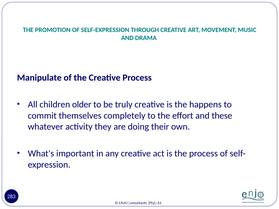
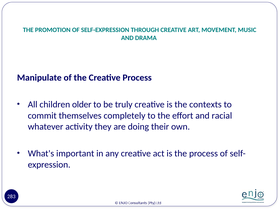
happens: happens -> contexts
these: these -> racial
